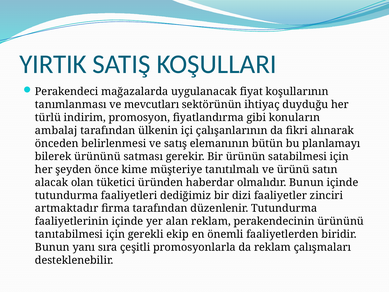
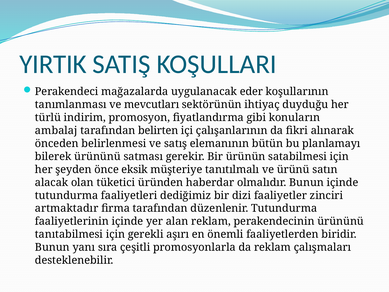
fiyat: fiyat -> eder
ülkenin: ülkenin -> belirten
kime: kime -> eksik
ekip: ekip -> aşırı
